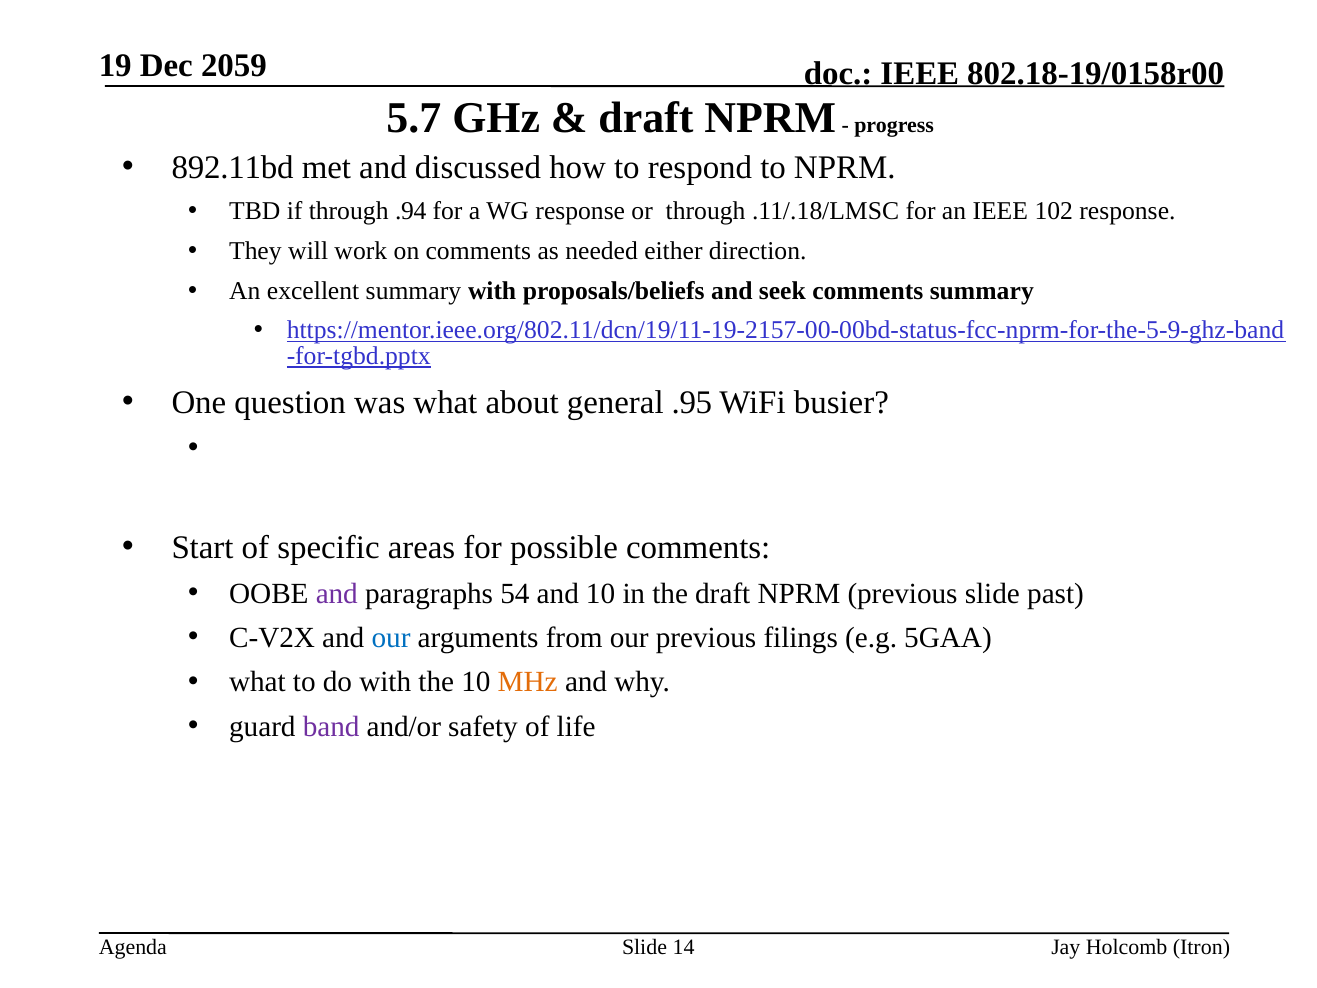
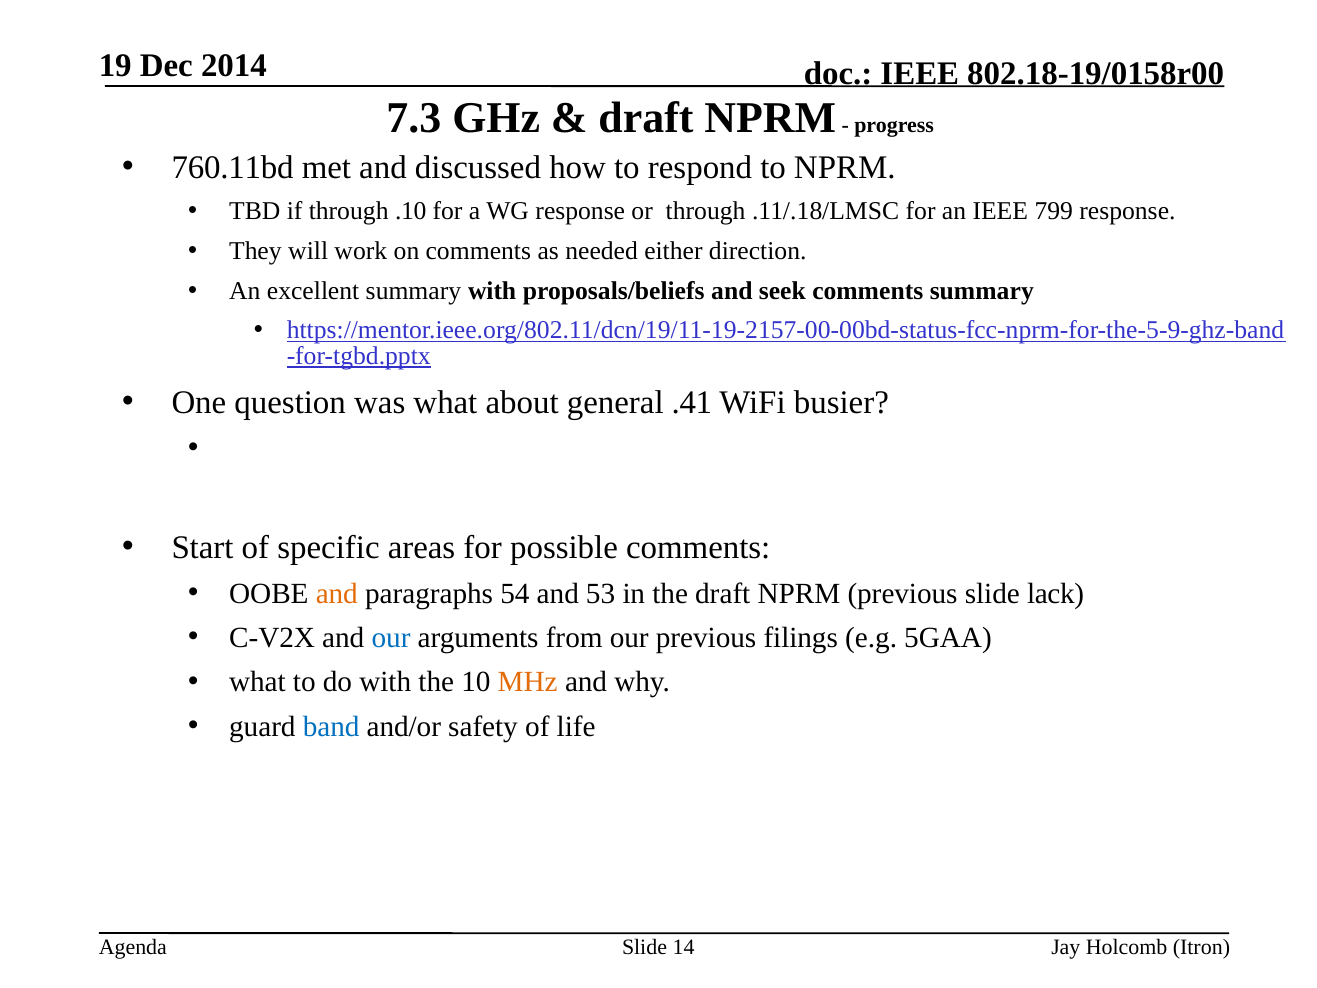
2059: 2059 -> 2014
5.7: 5.7 -> 7.3
892.11bd: 892.11bd -> 760.11bd
.94: .94 -> .10
102: 102 -> 799
.95: .95 -> .41
and at (337, 594) colour: purple -> orange
and 10: 10 -> 53
past: past -> lack
band colour: purple -> blue
